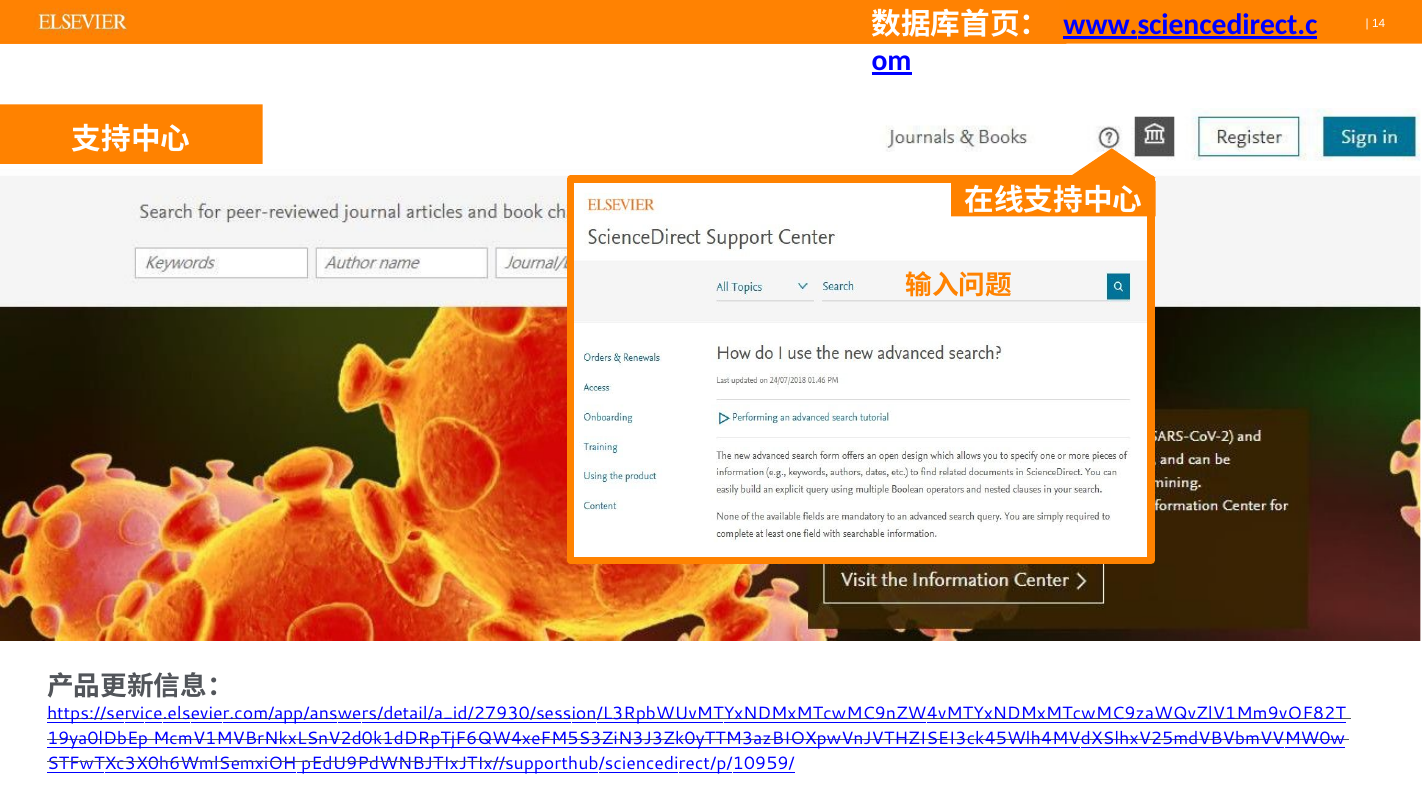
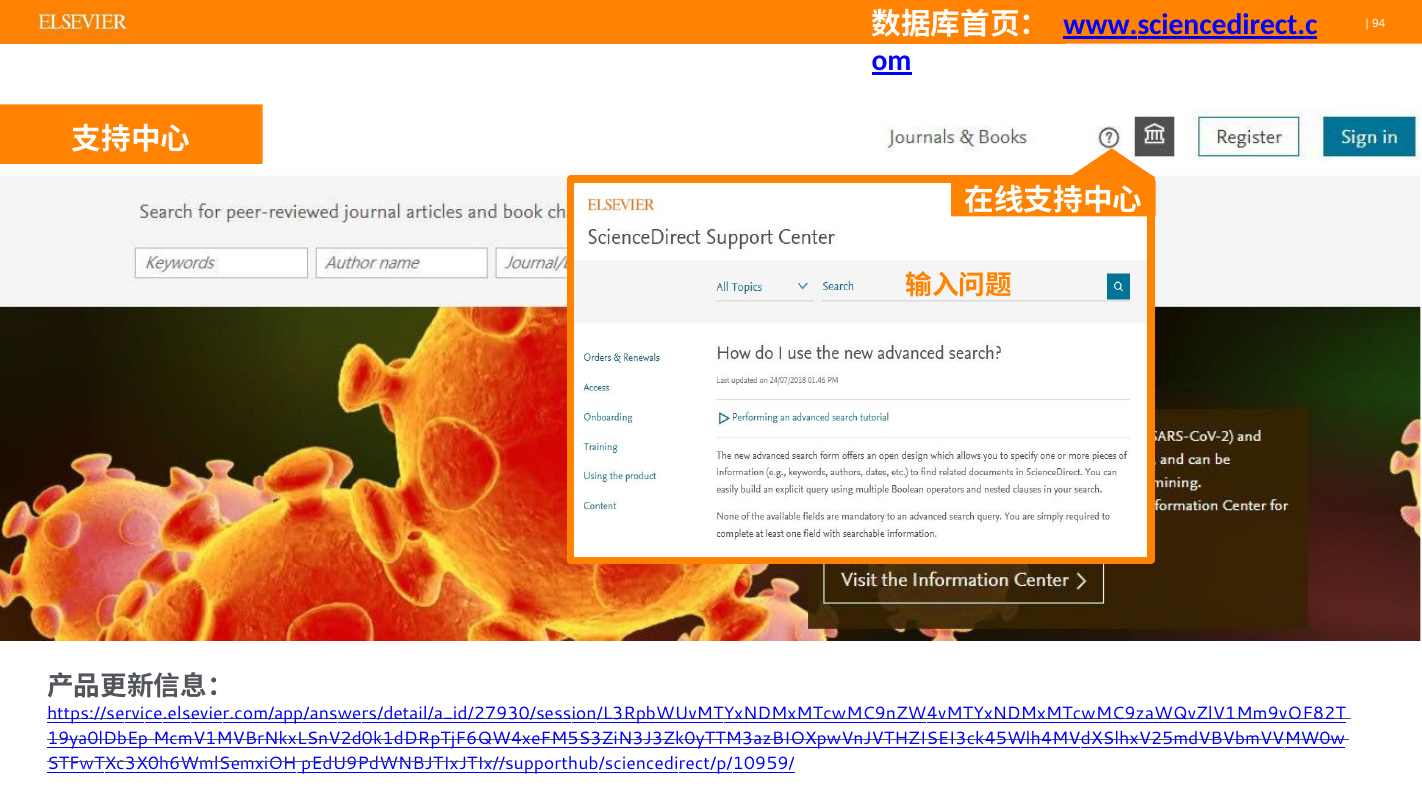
14: 14 -> 94
